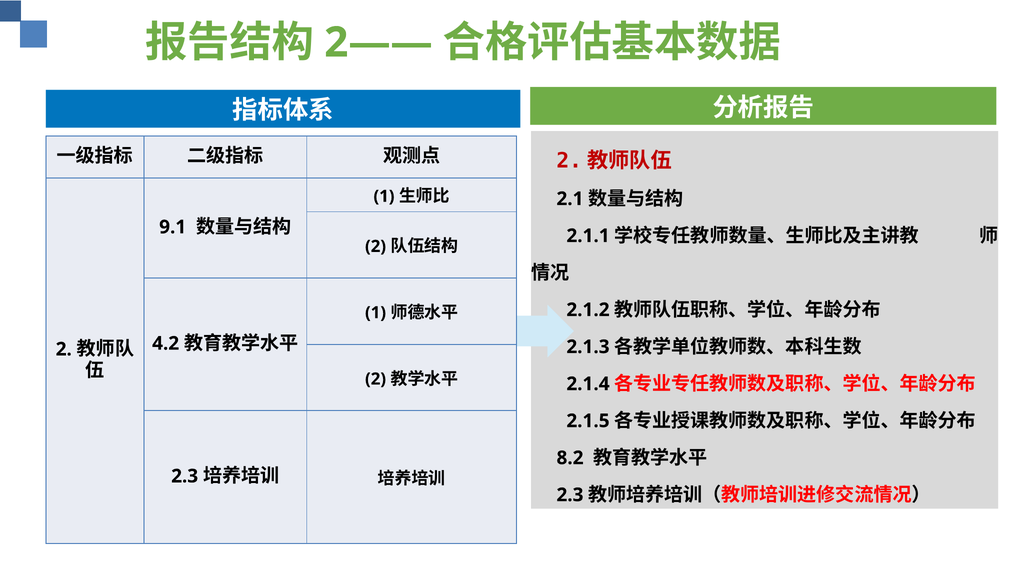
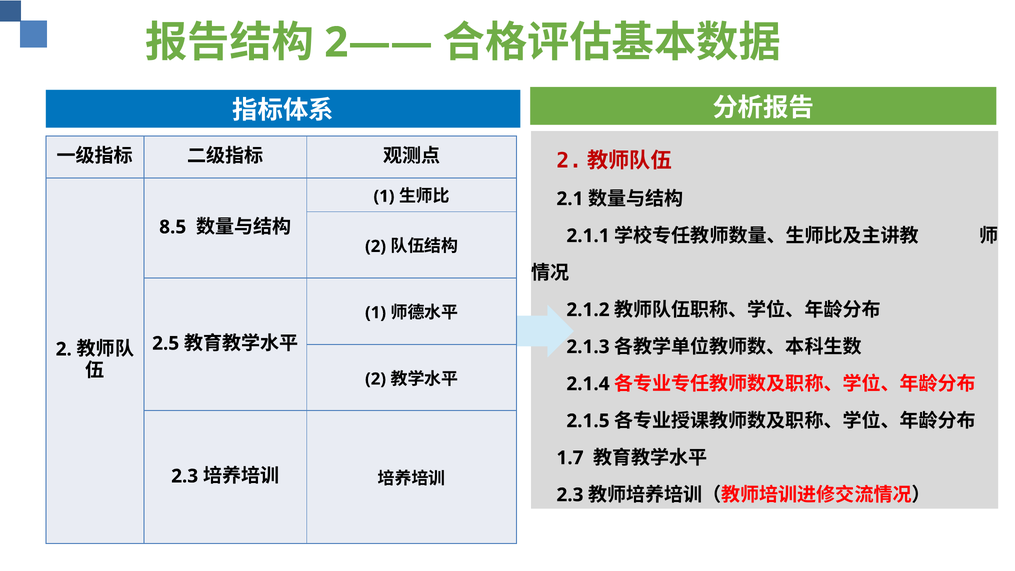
9.1: 9.1 -> 8.5
4.2: 4.2 -> 2.5
8.2: 8.2 -> 1.7
